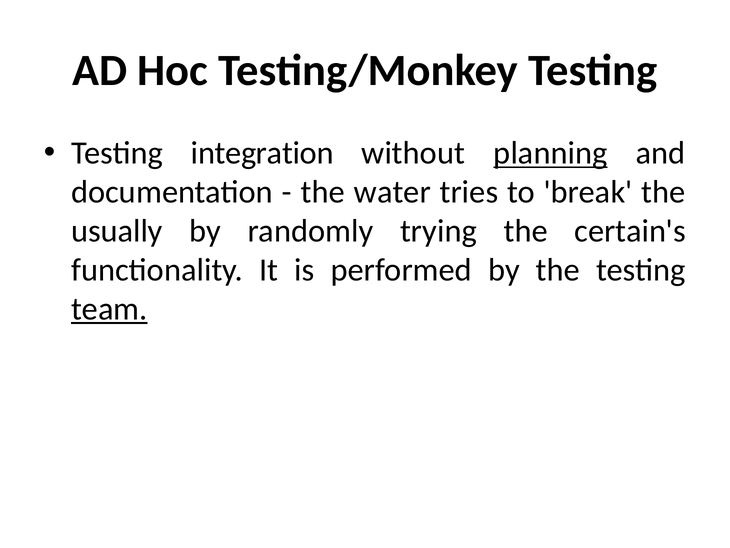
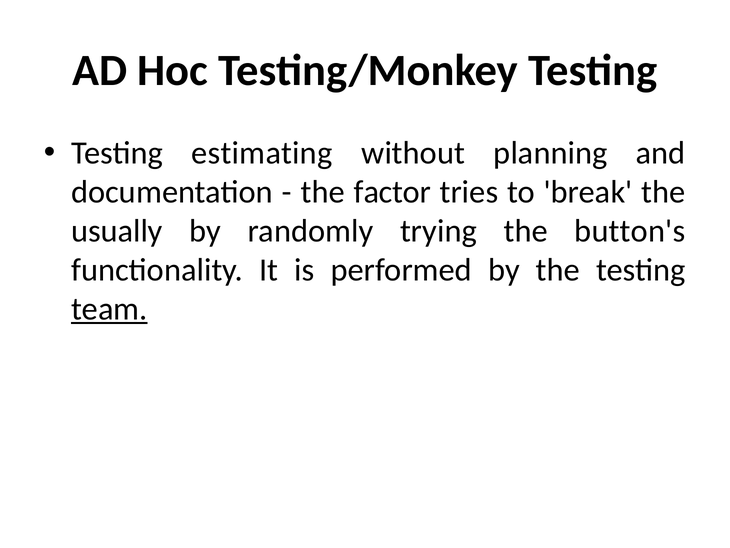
integration: integration -> estimating
planning underline: present -> none
water: water -> factor
certain's: certain's -> button's
